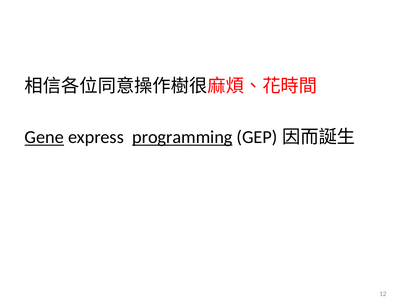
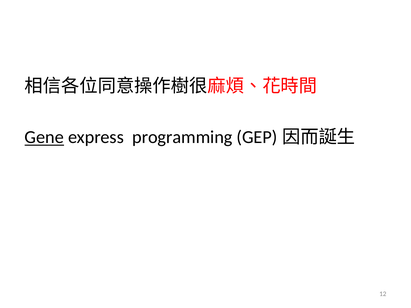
programming underline: present -> none
